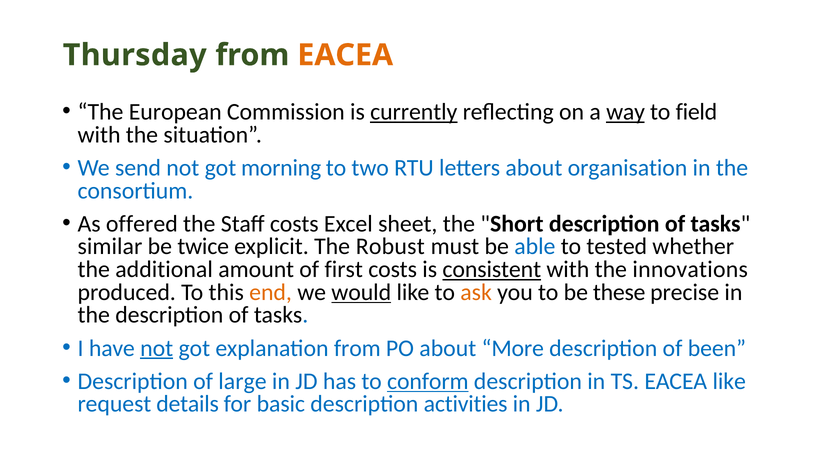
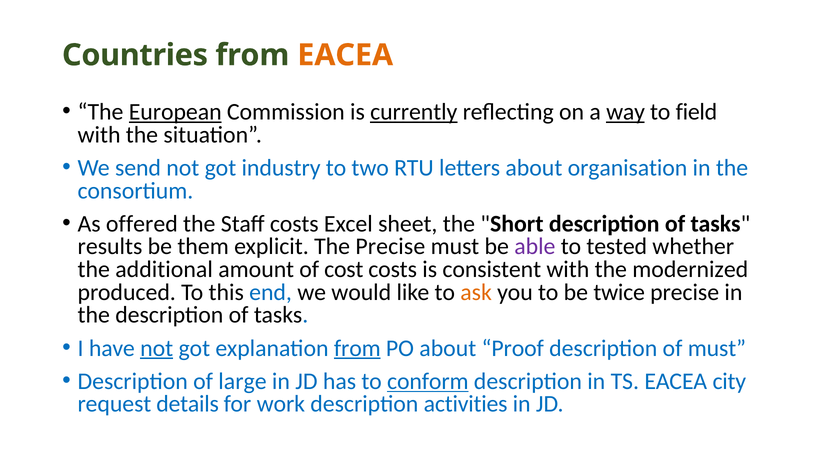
Thursday: Thursday -> Countries
European underline: none -> present
morning: morning -> industry
similar: similar -> results
twice: twice -> them
The Robust: Robust -> Precise
able colour: blue -> purple
first: first -> cost
consistent underline: present -> none
innovations: innovations -> modernized
end colour: orange -> blue
would underline: present -> none
these: these -> twice
from at (357, 348) underline: none -> present
More: More -> Proof
of been: been -> must
EACEA like: like -> city
basic: basic -> work
